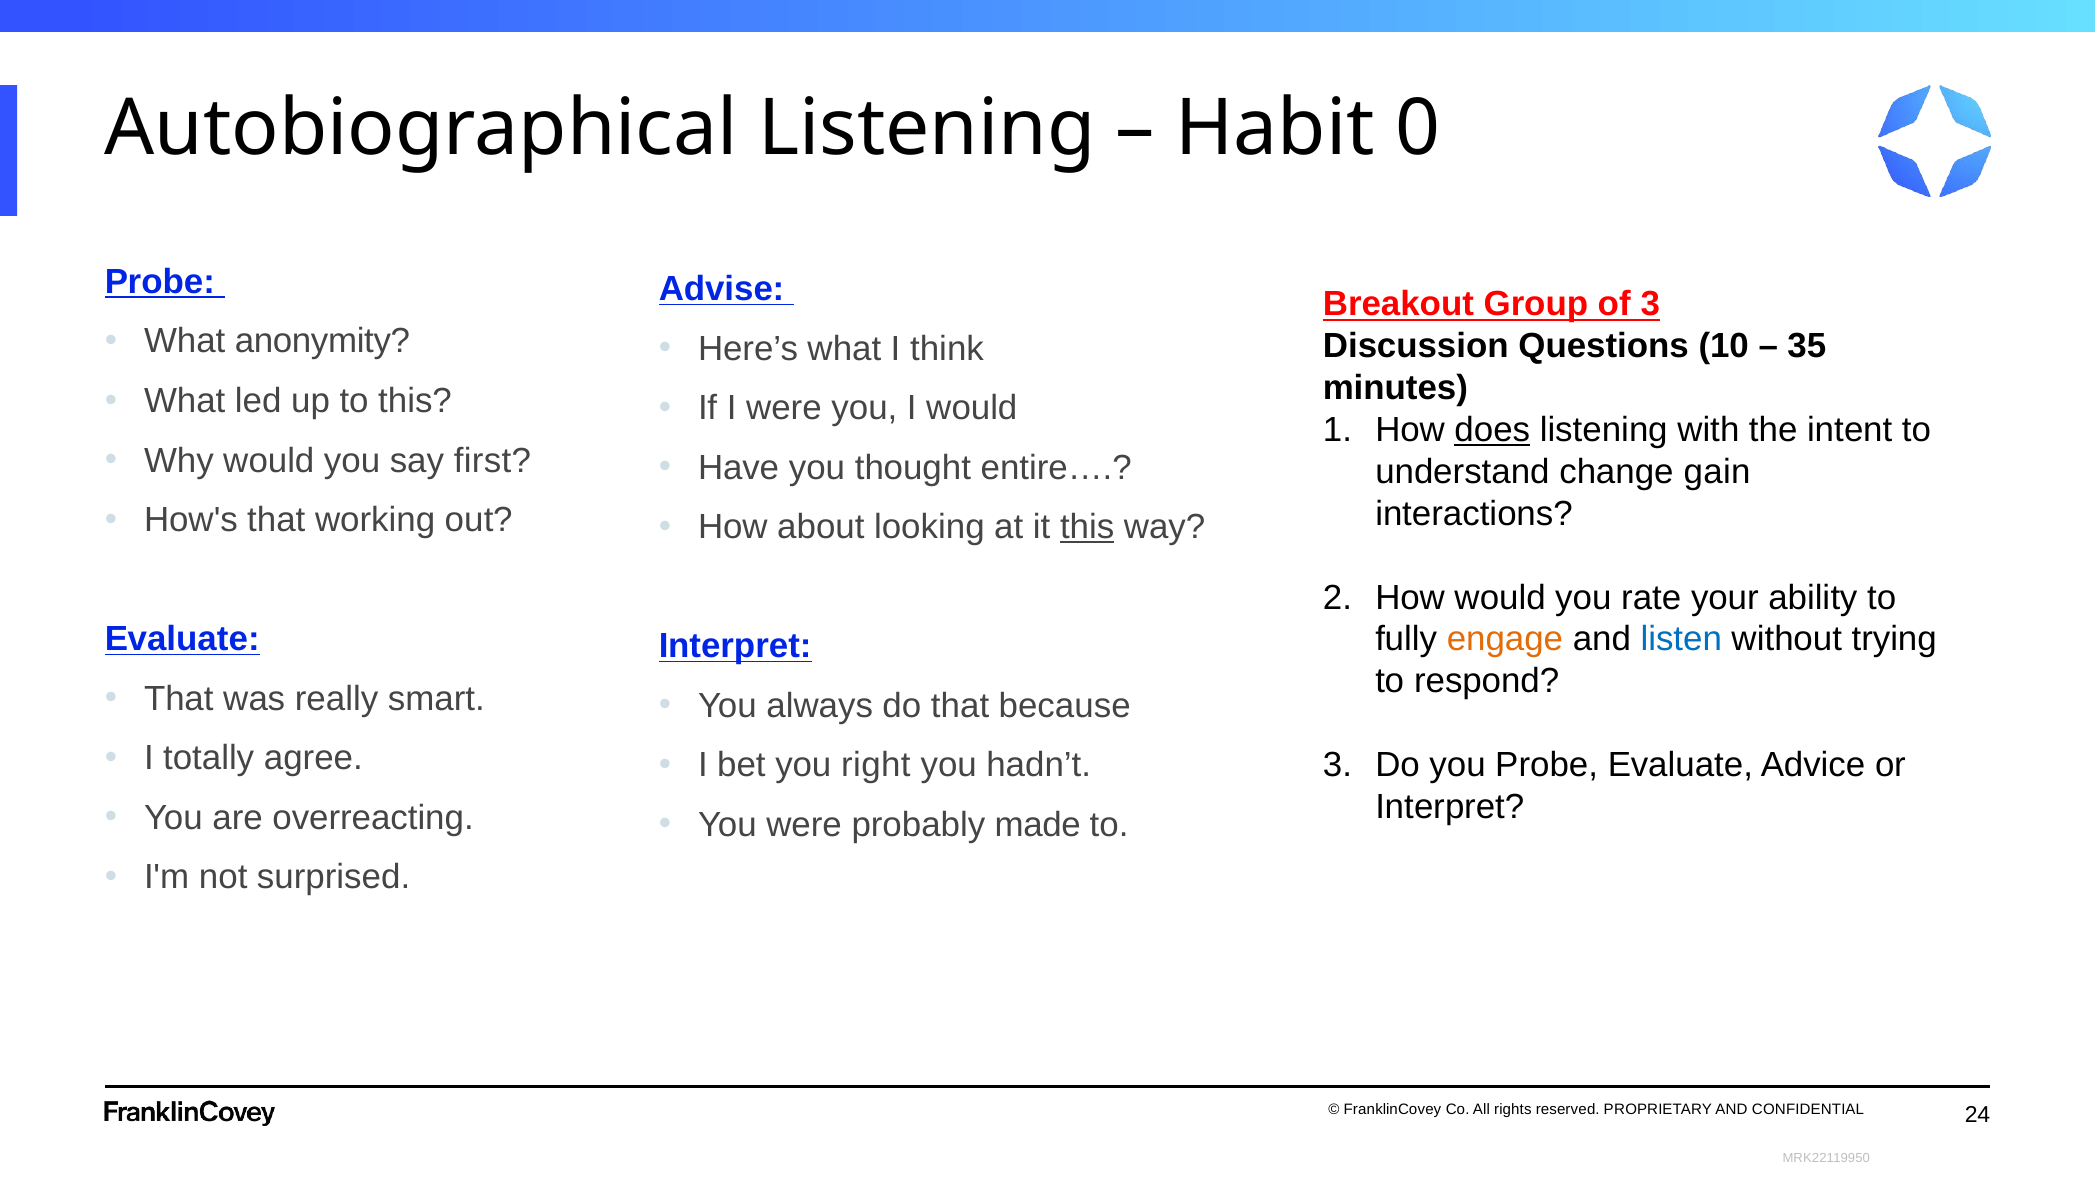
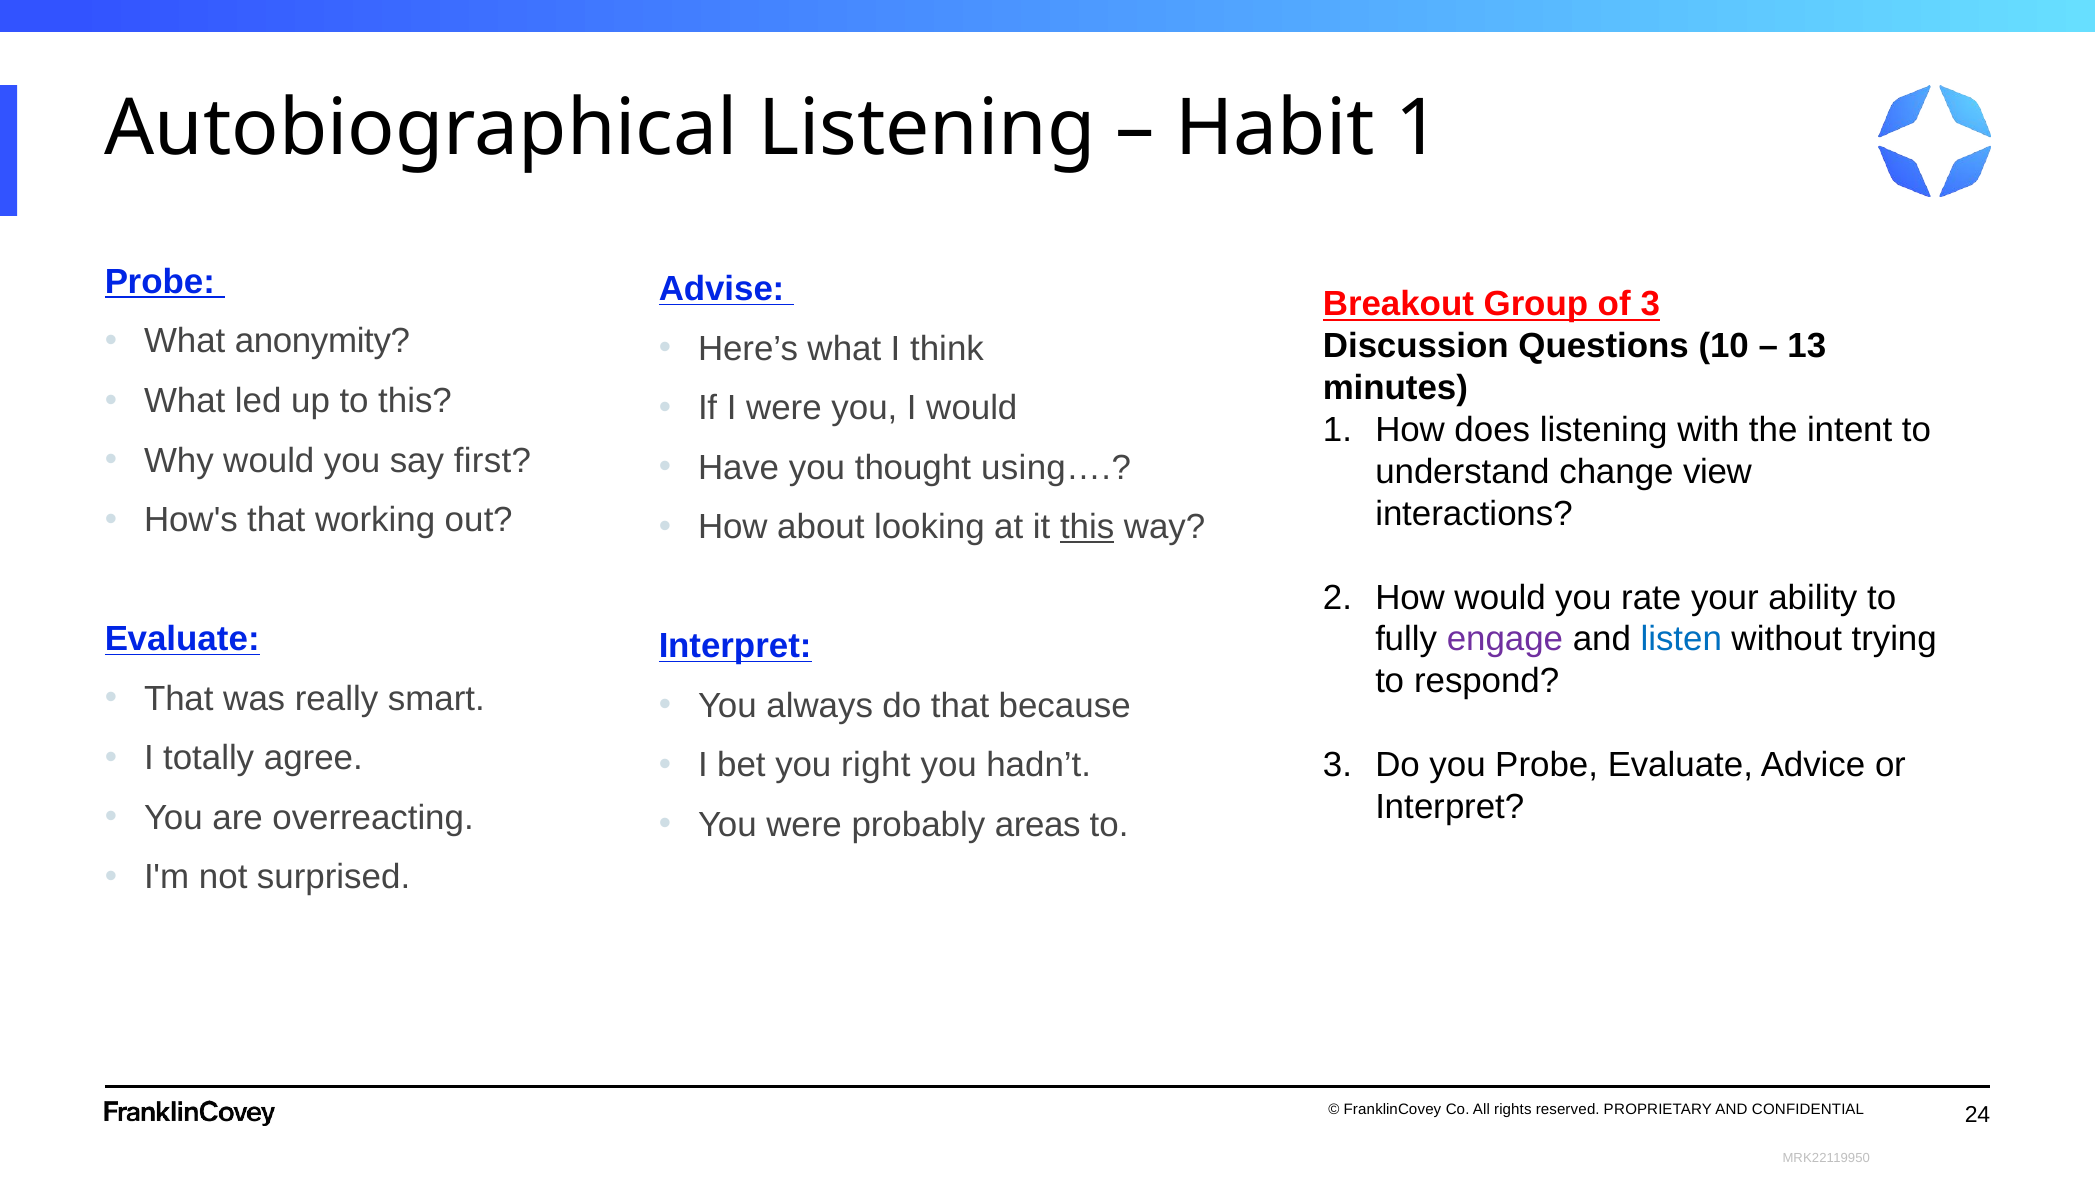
Habit 0: 0 -> 1
35: 35 -> 13
does underline: present -> none
entire…: entire… -> using…
gain: gain -> view
engage colour: orange -> purple
made: made -> areas
